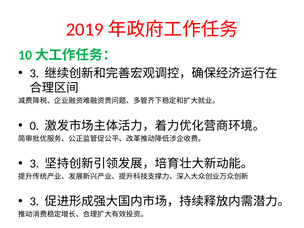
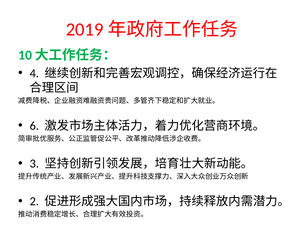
3 at (34, 73): 3 -> 4
0: 0 -> 6
3 at (34, 201): 3 -> 2
